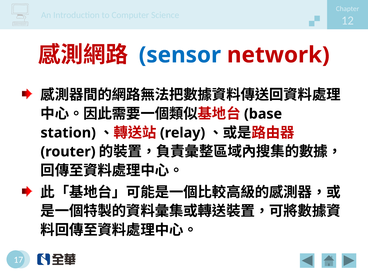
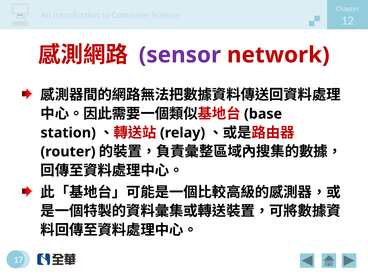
sensor colour: blue -> purple
